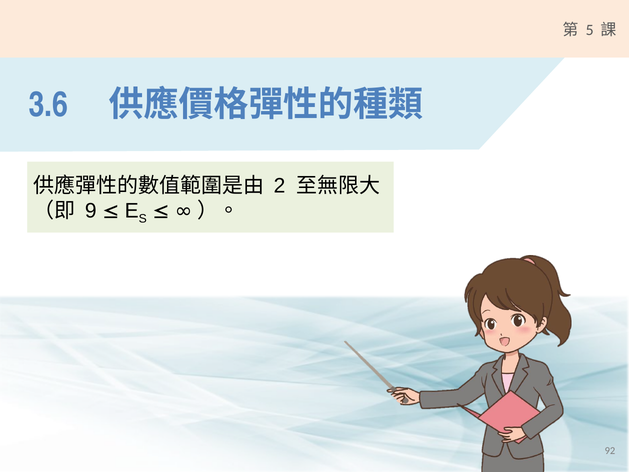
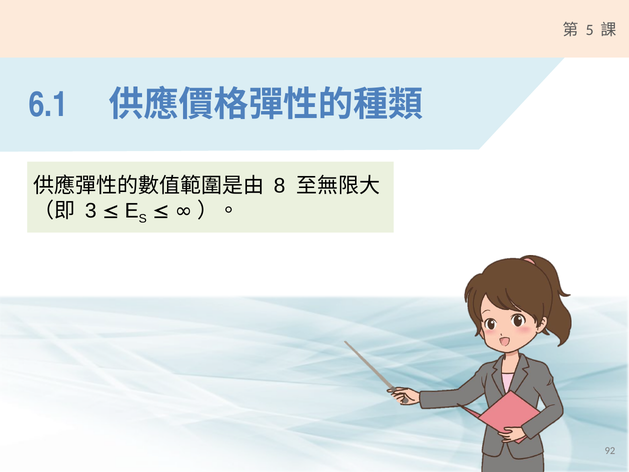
3.6: 3.6 -> 6.1
2: 2 -> 8
9: 9 -> 3
